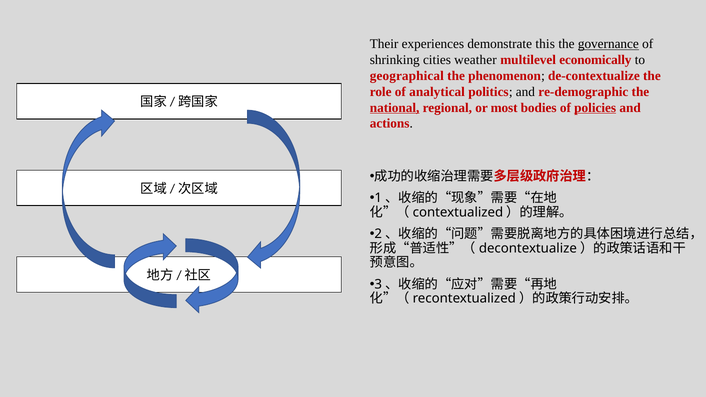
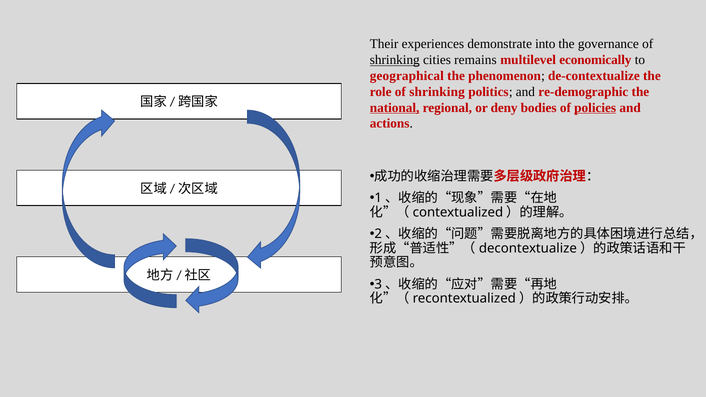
this: this -> into
governance underline: present -> none
shrinking at (395, 60) underline: none -> present
weather: weather -> remains
role of analytical: analytical -> shrinking
most: most -> deny
